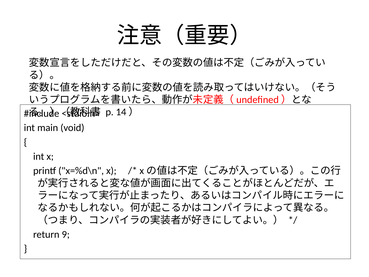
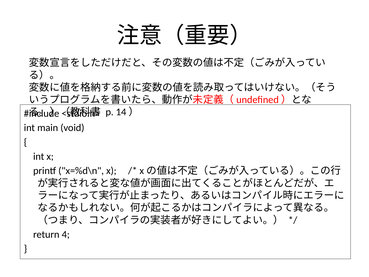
9: 9 -> 4
